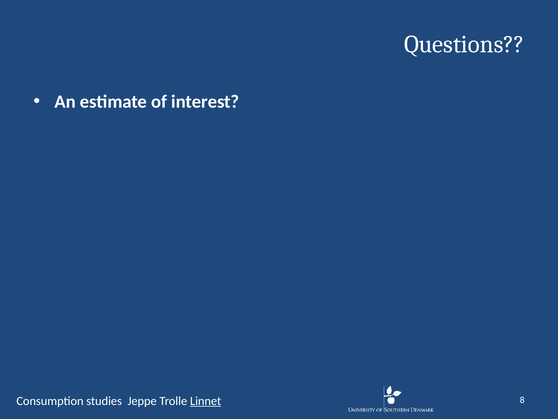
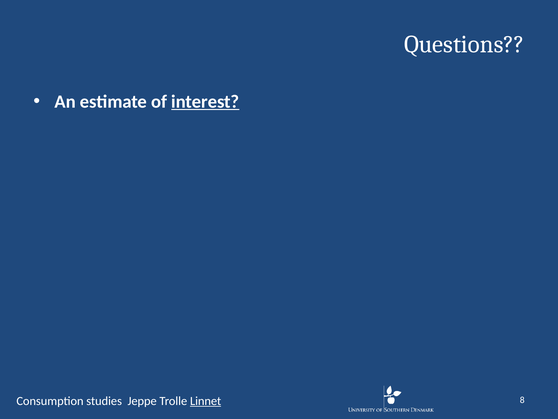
interest underline: none -> present
